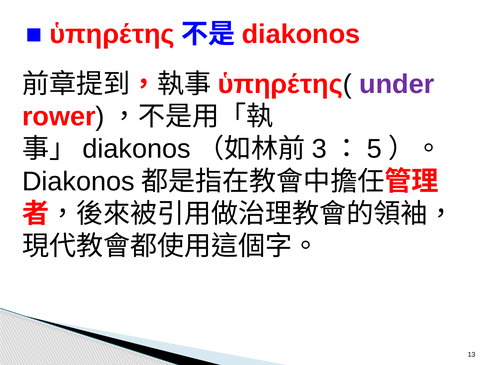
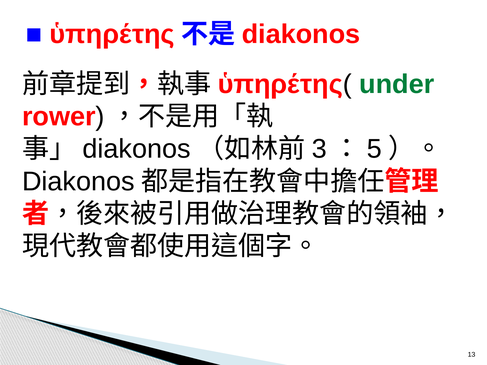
under colour: purple -> green
